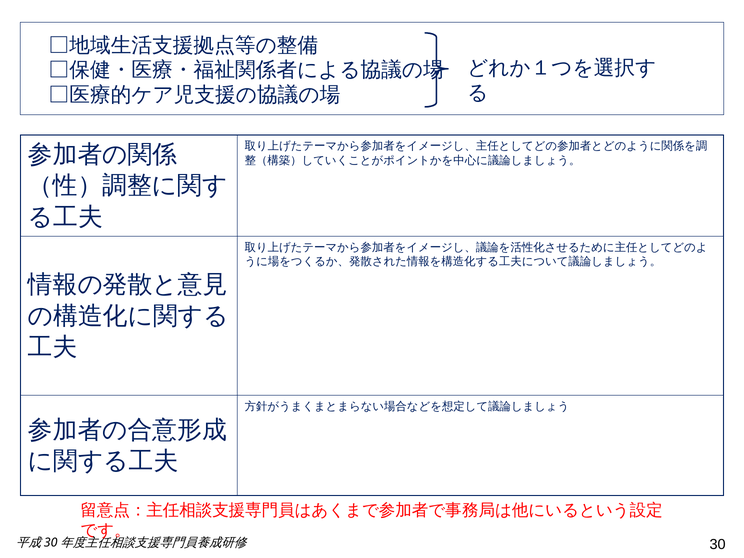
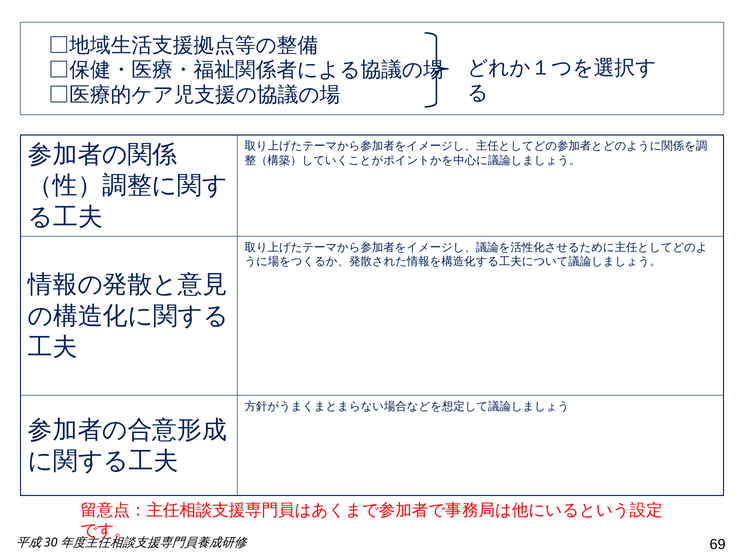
30: 30 -> 69
